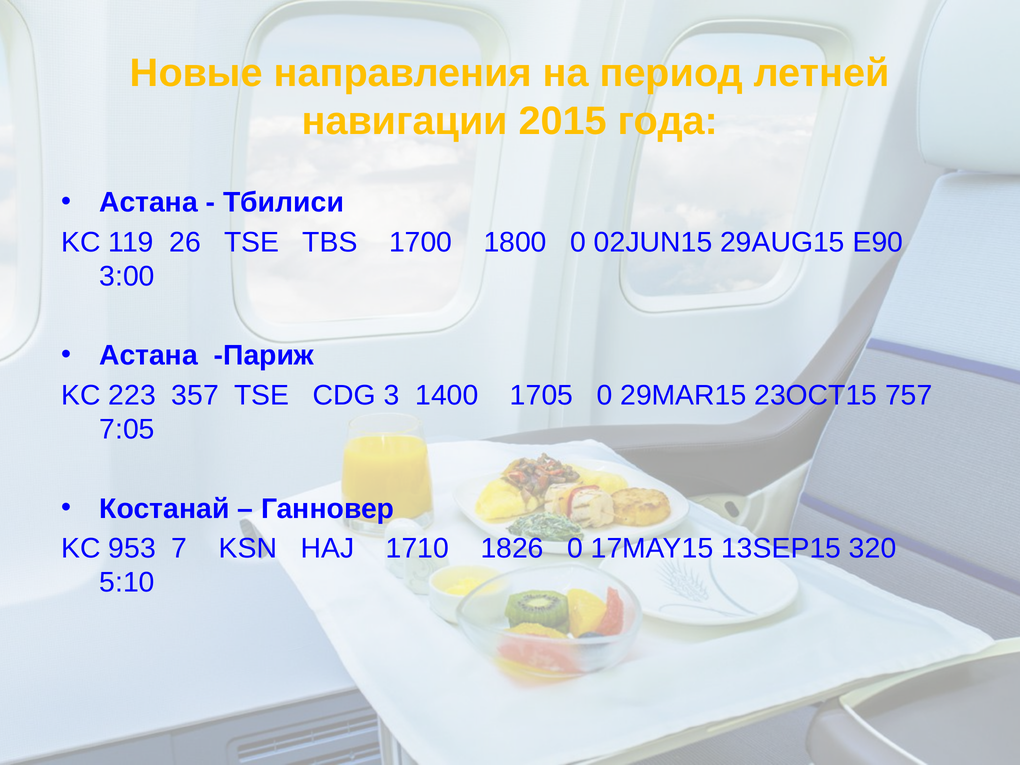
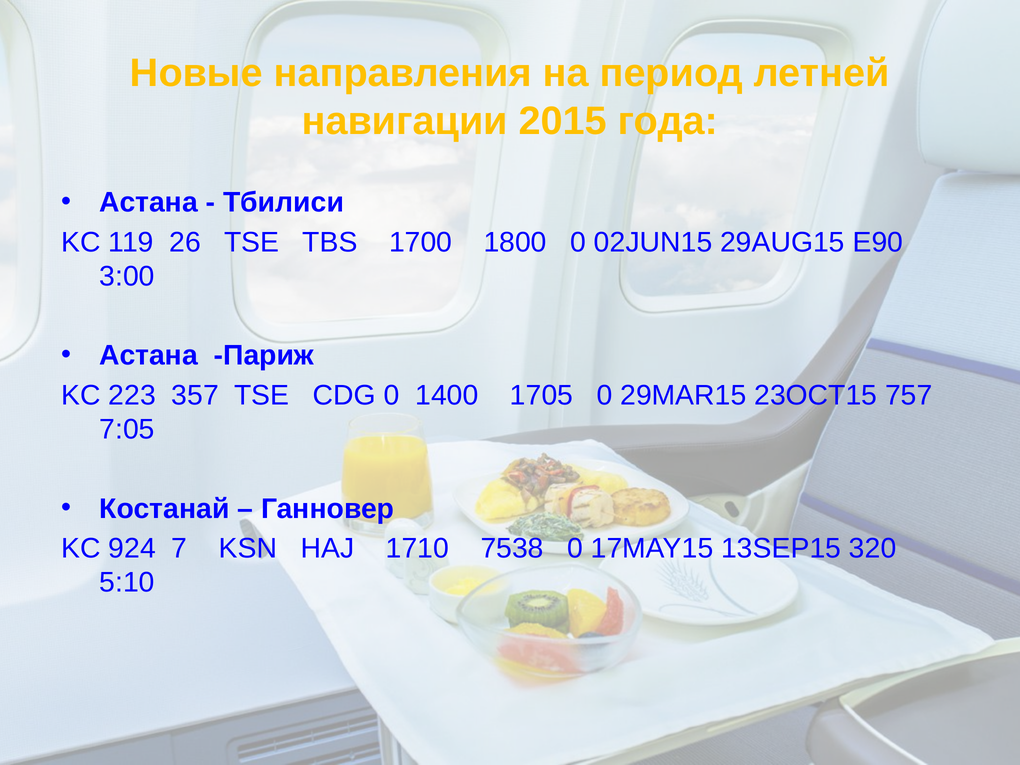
CDG 3: 3 -> 0
953: 953 -> 924
1826: 1826 -> 7538
